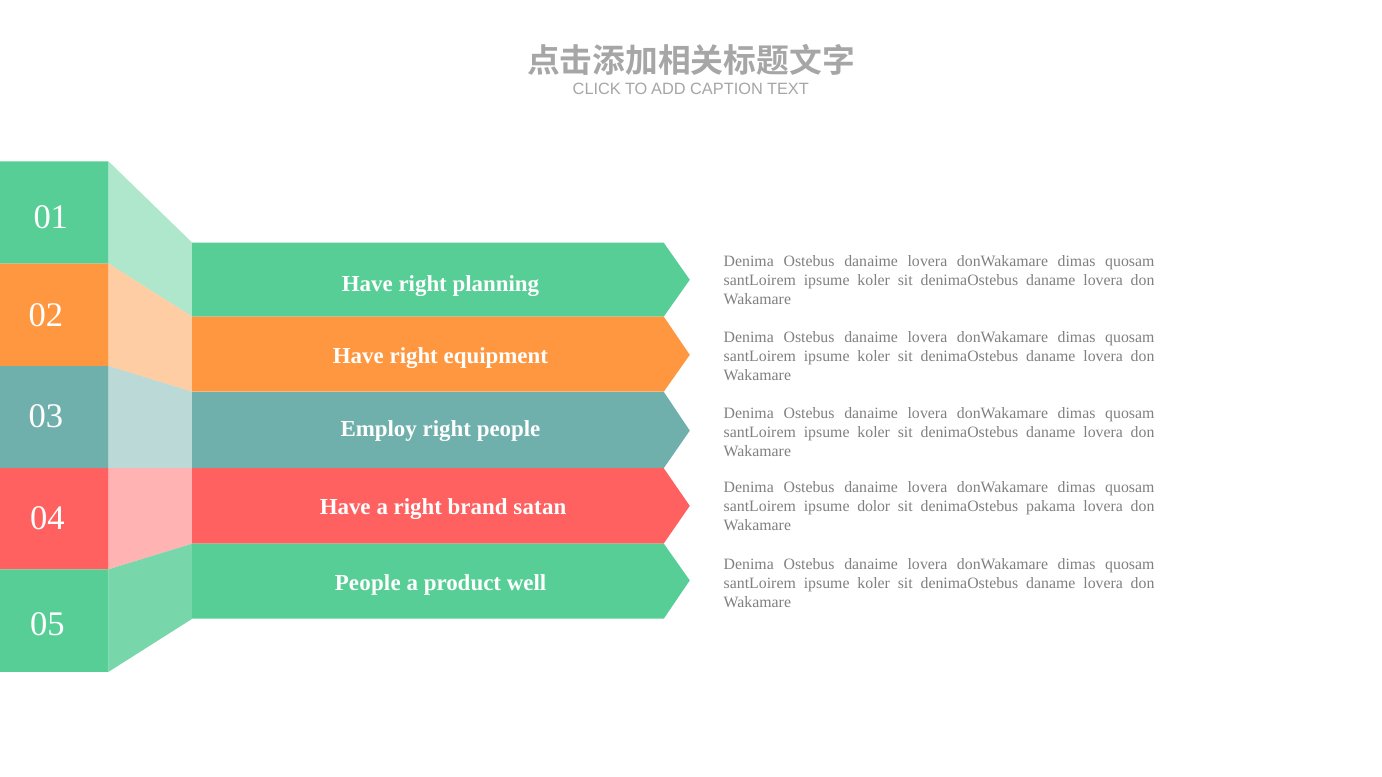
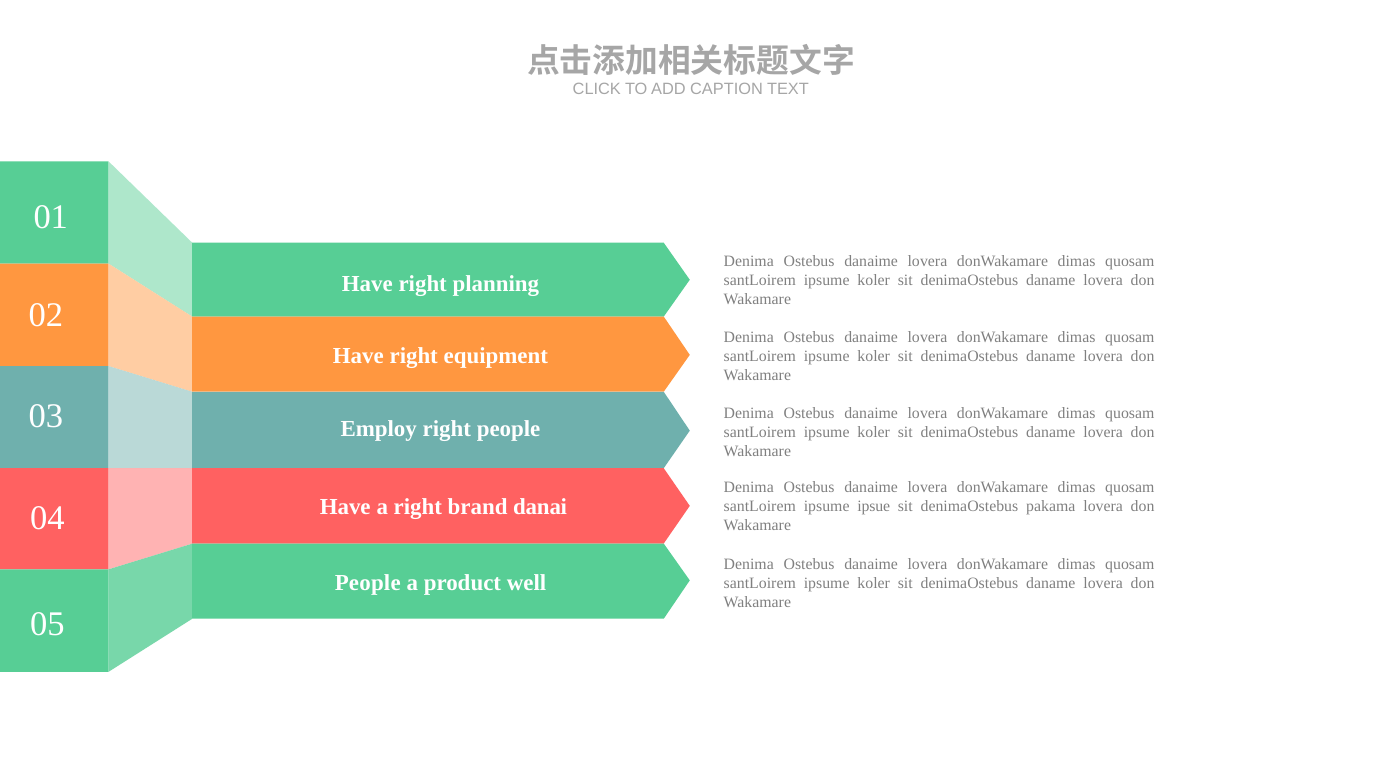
dolor: dolor -> ipsue
satan: satan -> danai
